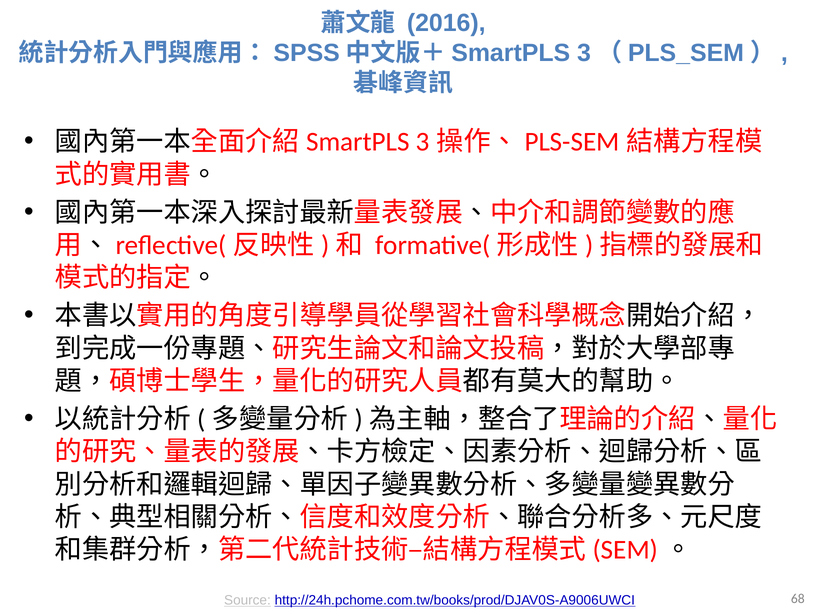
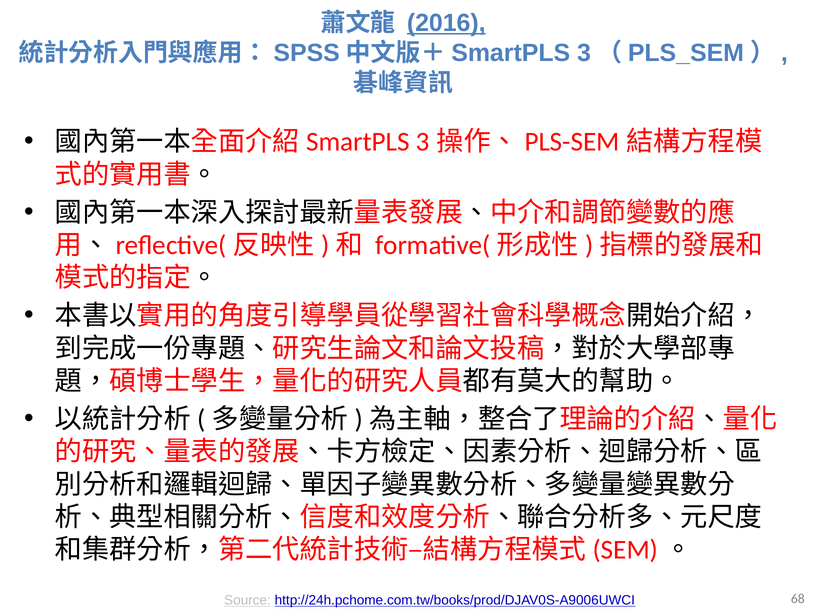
2016 underline: none -> present
